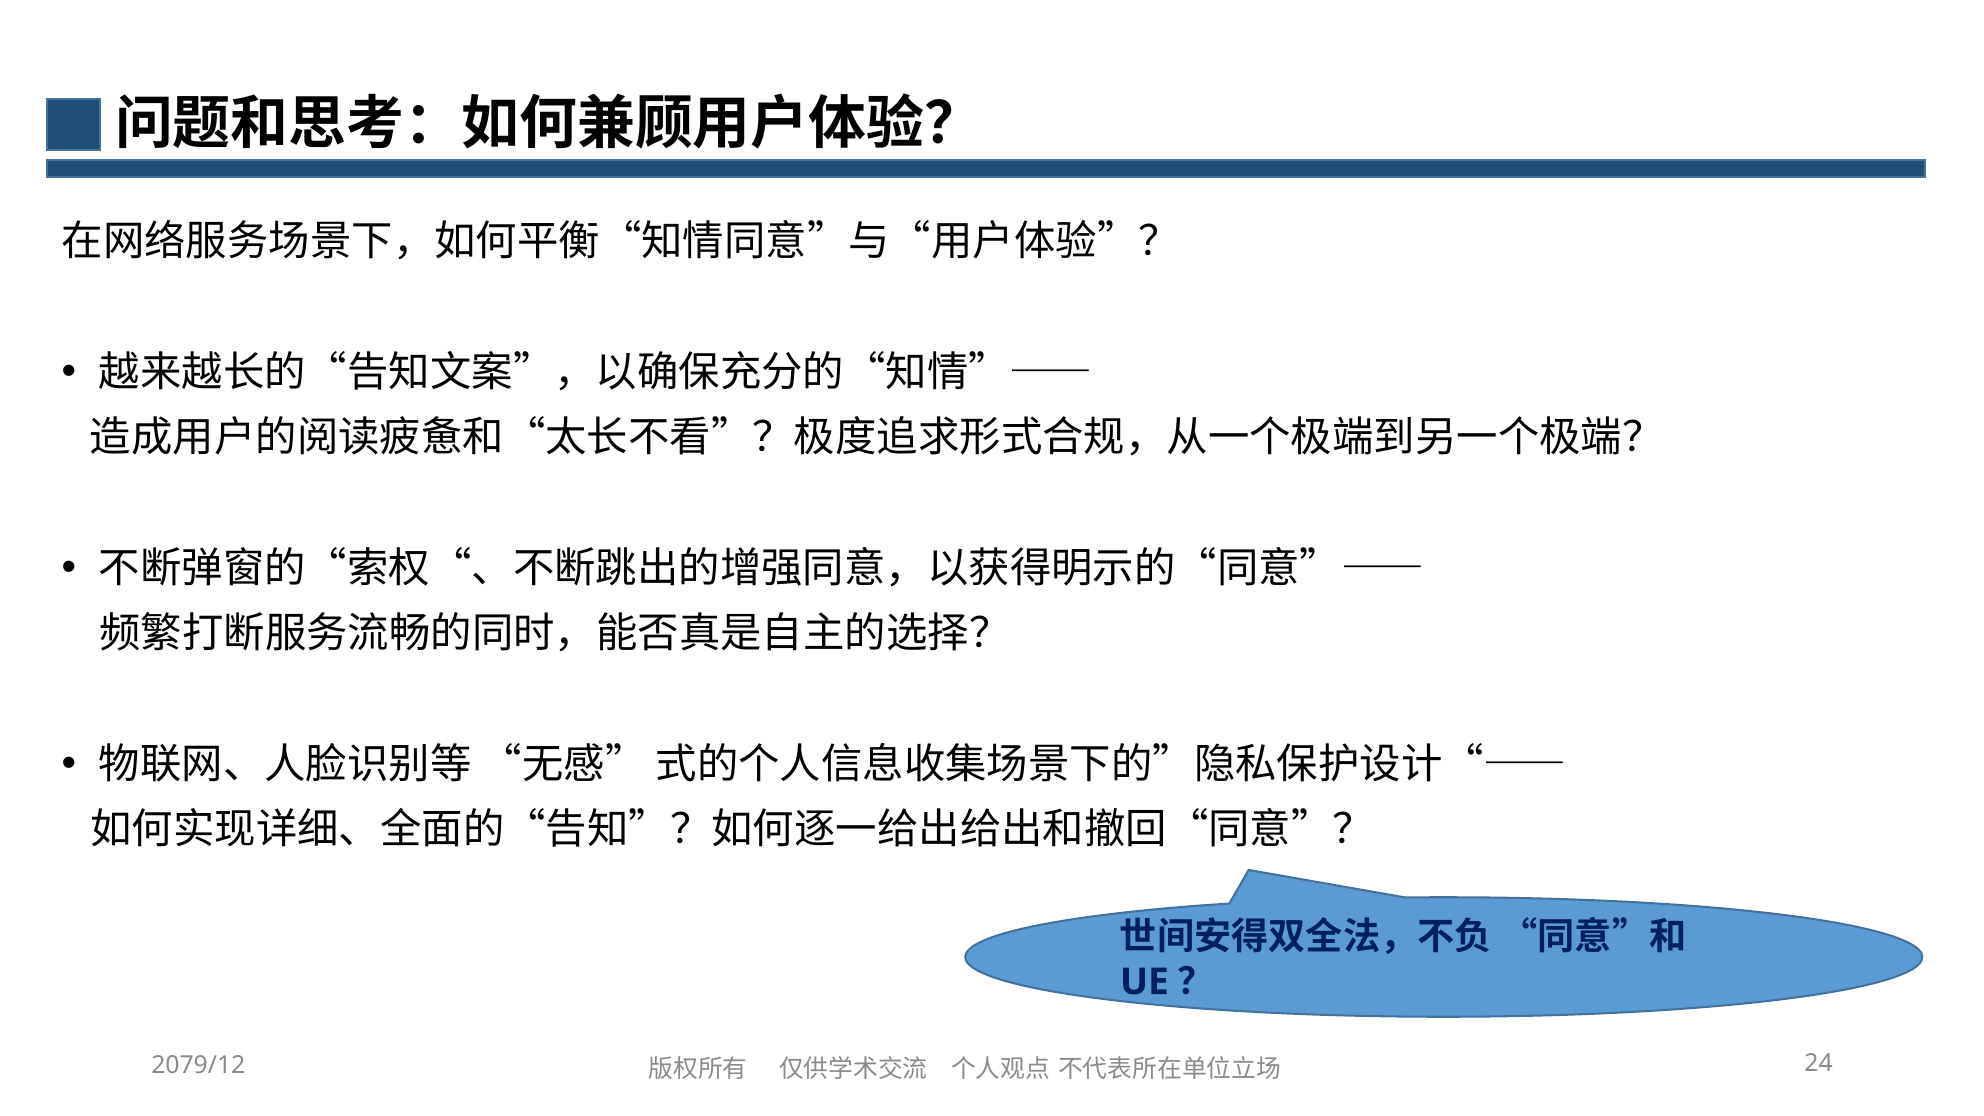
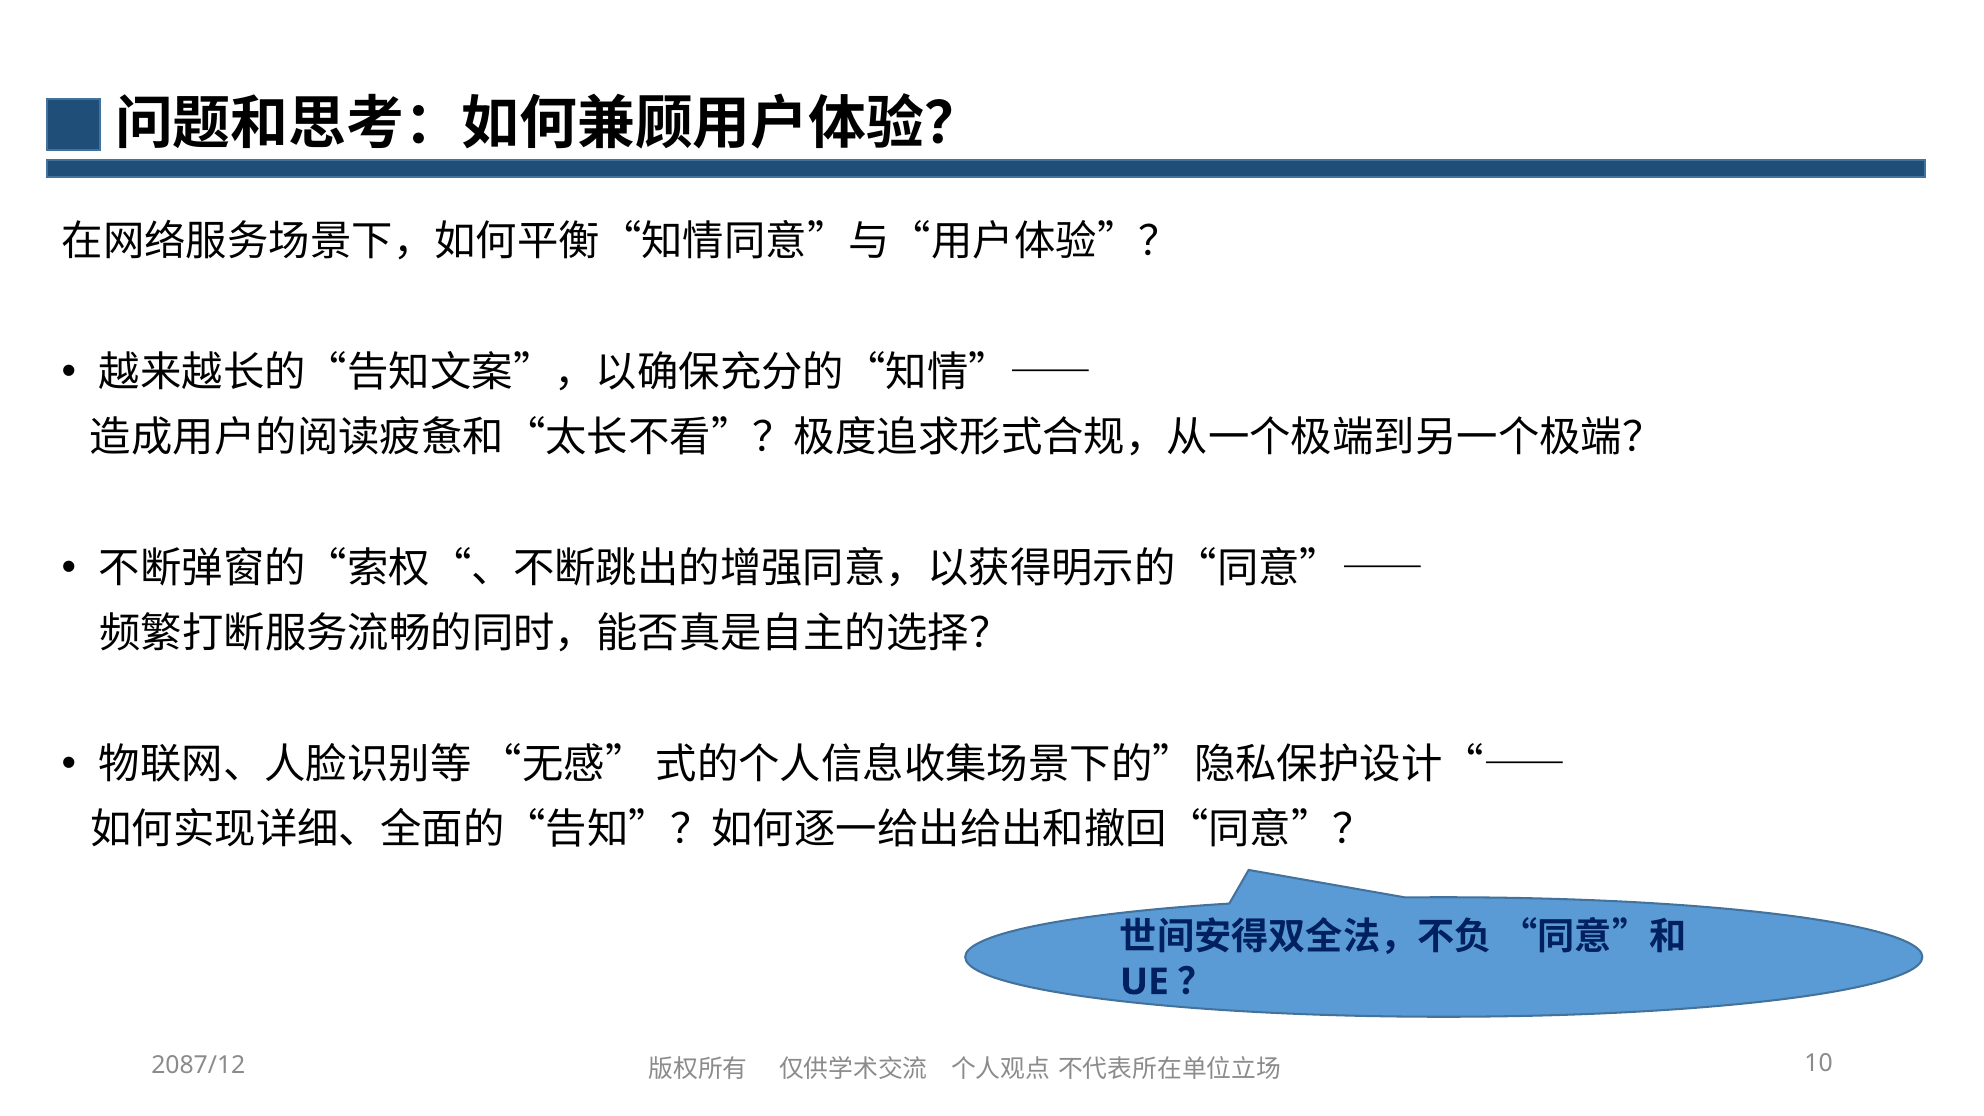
2079/12: 2079/12 -> 2087/12
24: 24 -> 10
